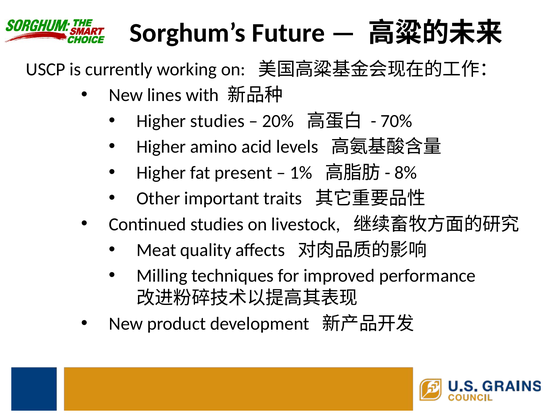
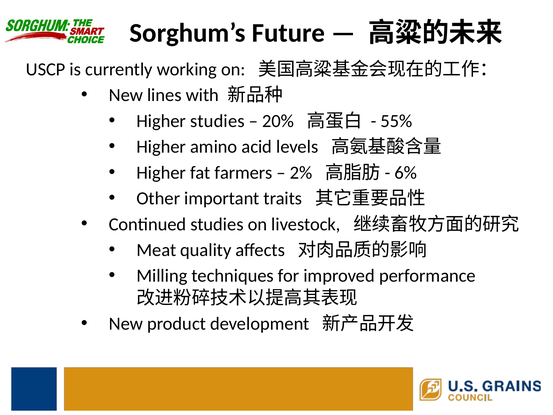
70%: 70% -> 55%
present: present -> farmers
1%: 1% -> 2%
8%: 8% -> 6%
